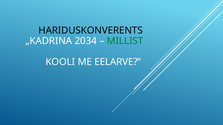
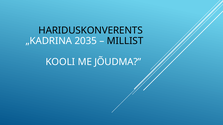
2034: 2034 -> 2035
MILLIST colour: green -> black
EELARVE: EELARVE -> JÕUDMA
